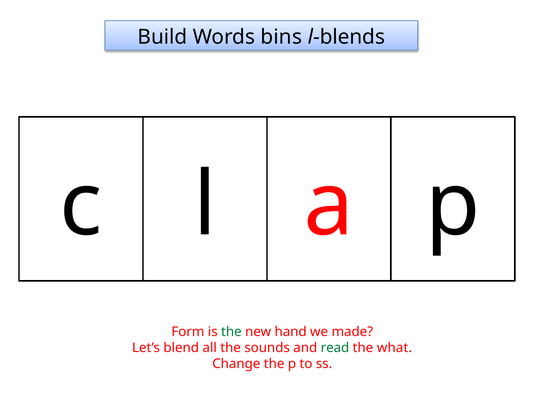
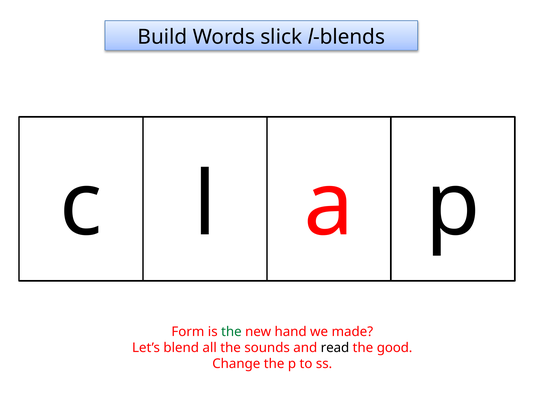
bins: bins -> slick
read colour: green -> black
what: what -> good
